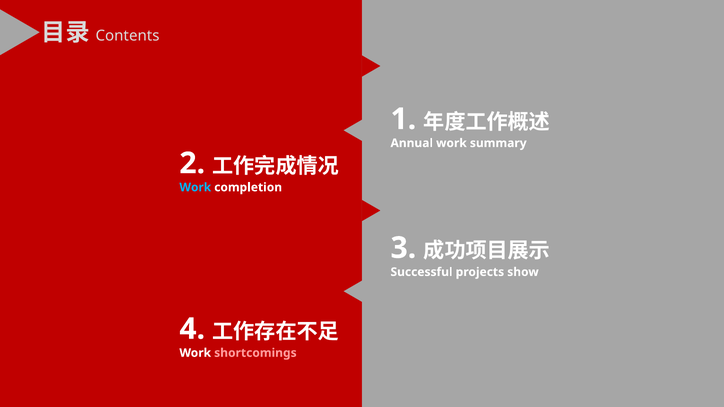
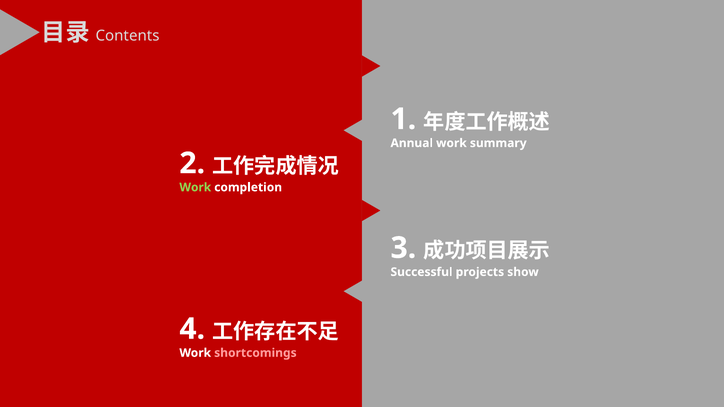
Work at (195, 187) colour: light blue -> light green
